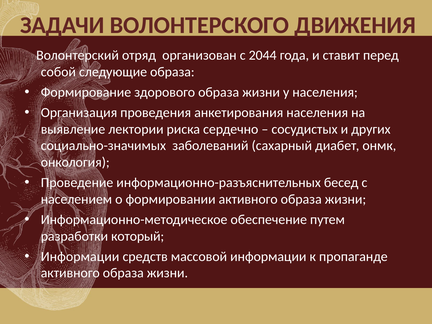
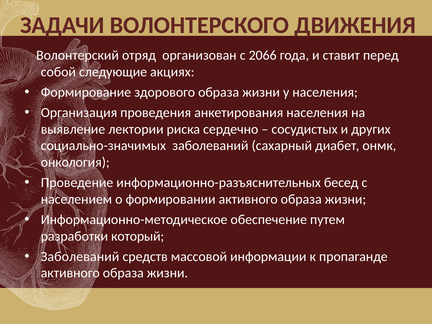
2044: 2044 -> 2066
следующие образа: образа -> акциях
Информации at (80, 257): Информации -> Заболеваний
